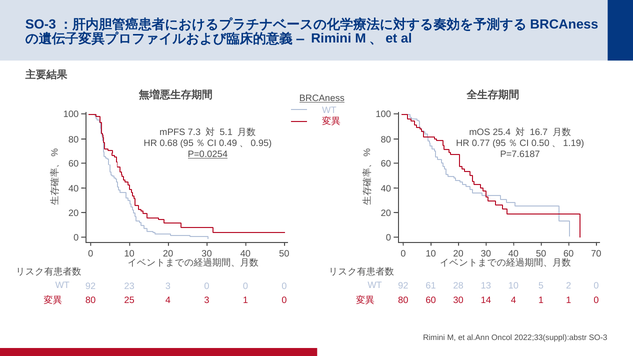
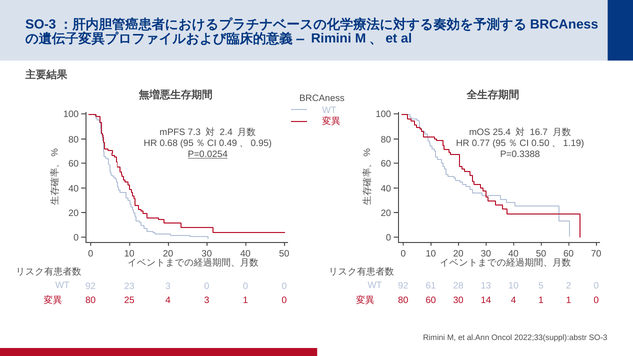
BRCAness underline: present -> none
5.1: 5.1 -> 2.4
P=7.6187: P=7.6187 -> P=0.3388
